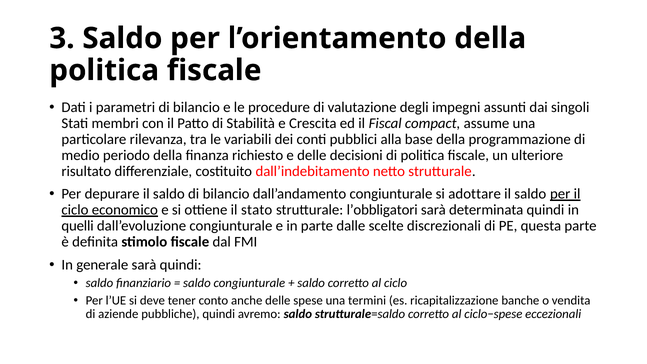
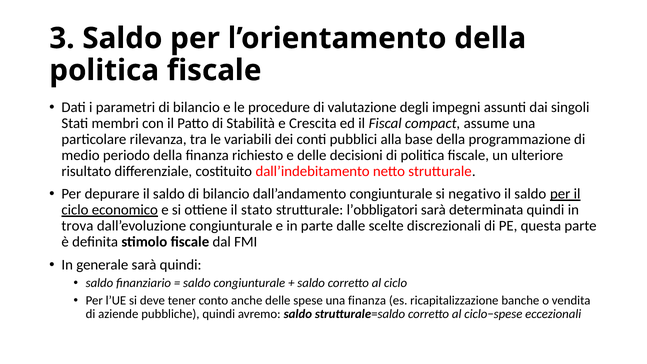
adottare: adottare -> negativo
quelli: quelli -> trova
una termini: termini -> finanza
